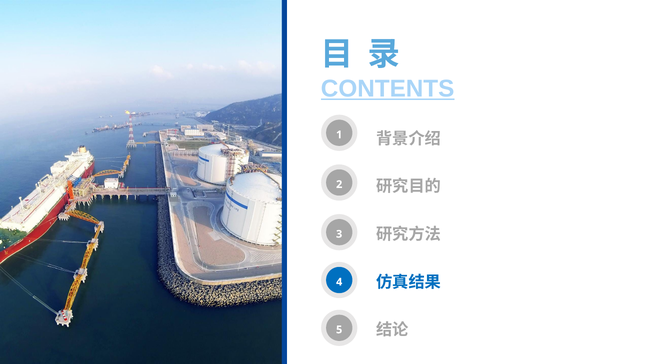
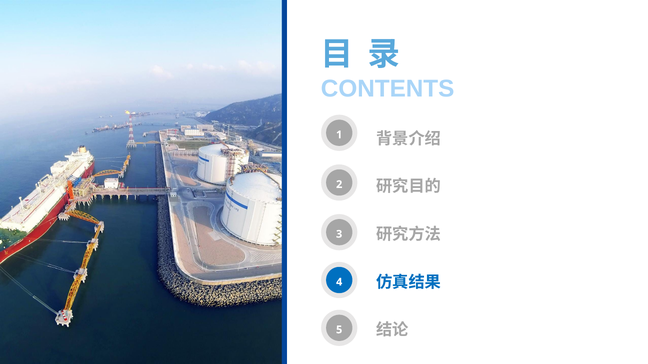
CONTENTS underline: present -> none
